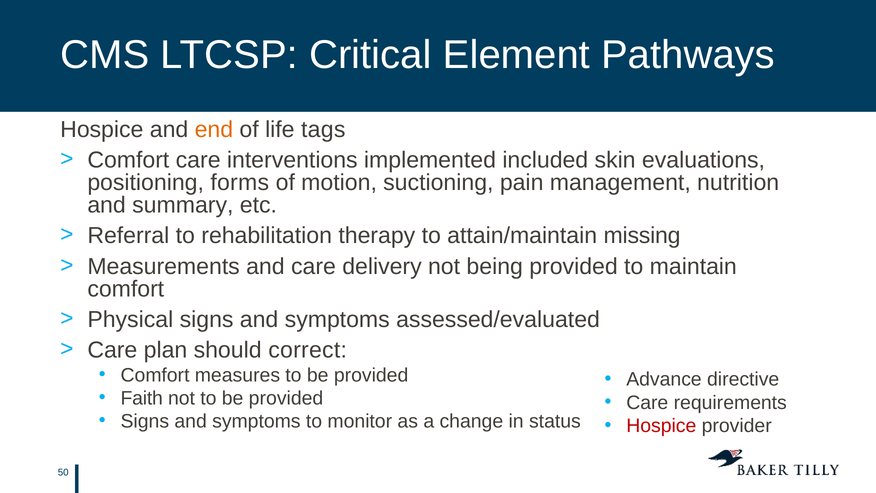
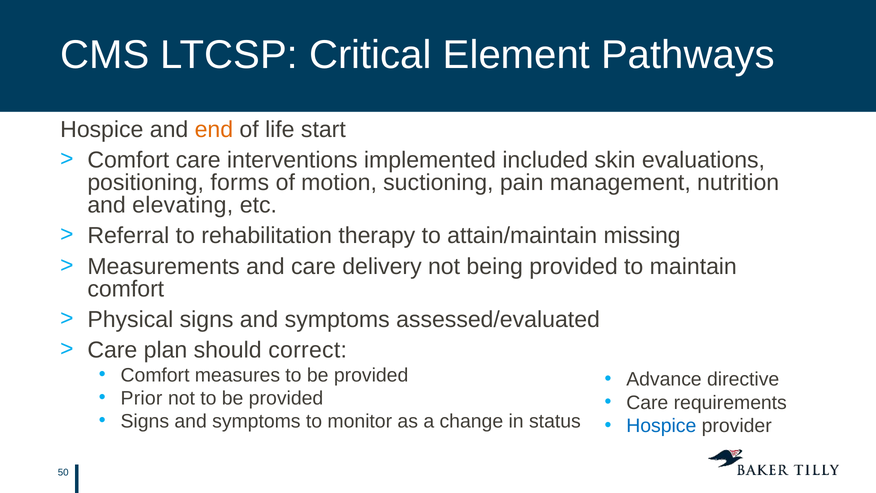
tags: tags -> start
summary: summary -> elevating
Faith: Faith -> Prior
Hospice at (661, 426) colour: red -> blue
